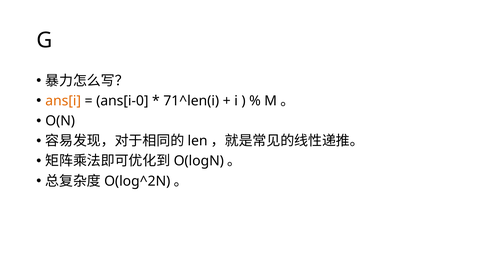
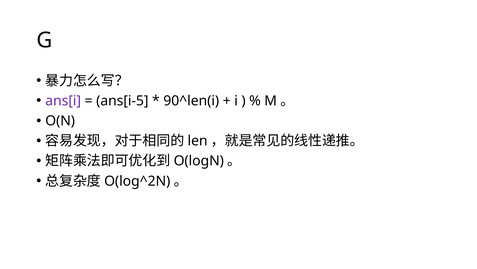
ans[i colour: orange -> purple
ans[i-0: ans[i-0 -> ans[i-5
71^len(i: 71^len(i -> 90^len(i
